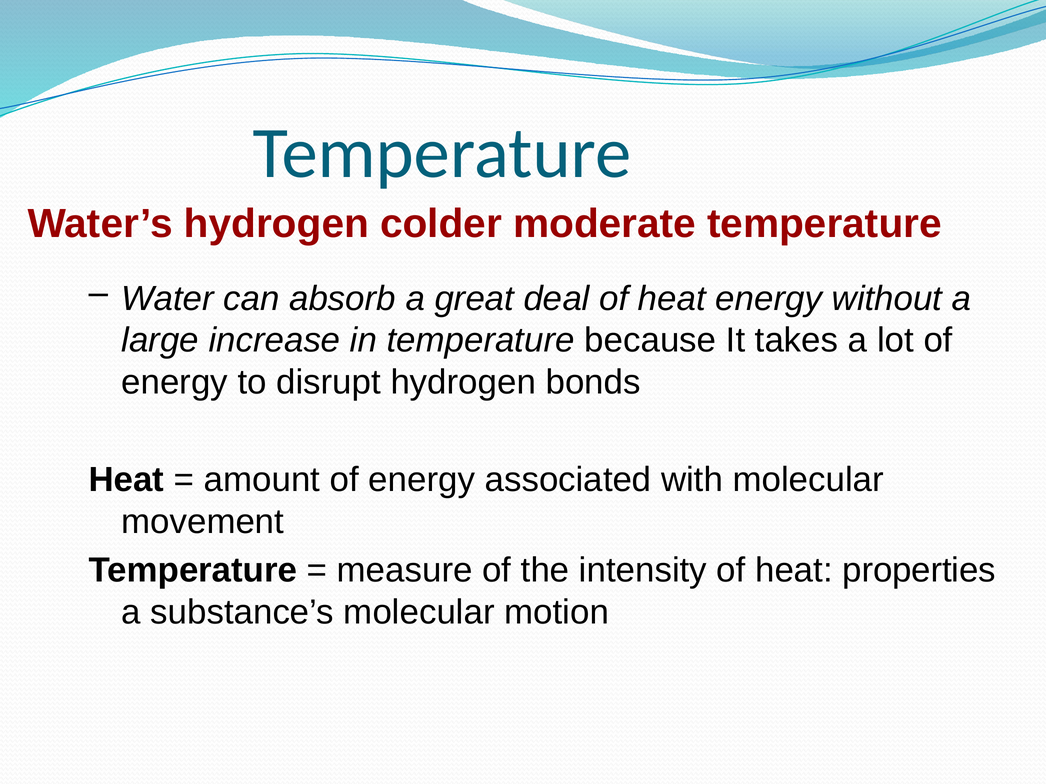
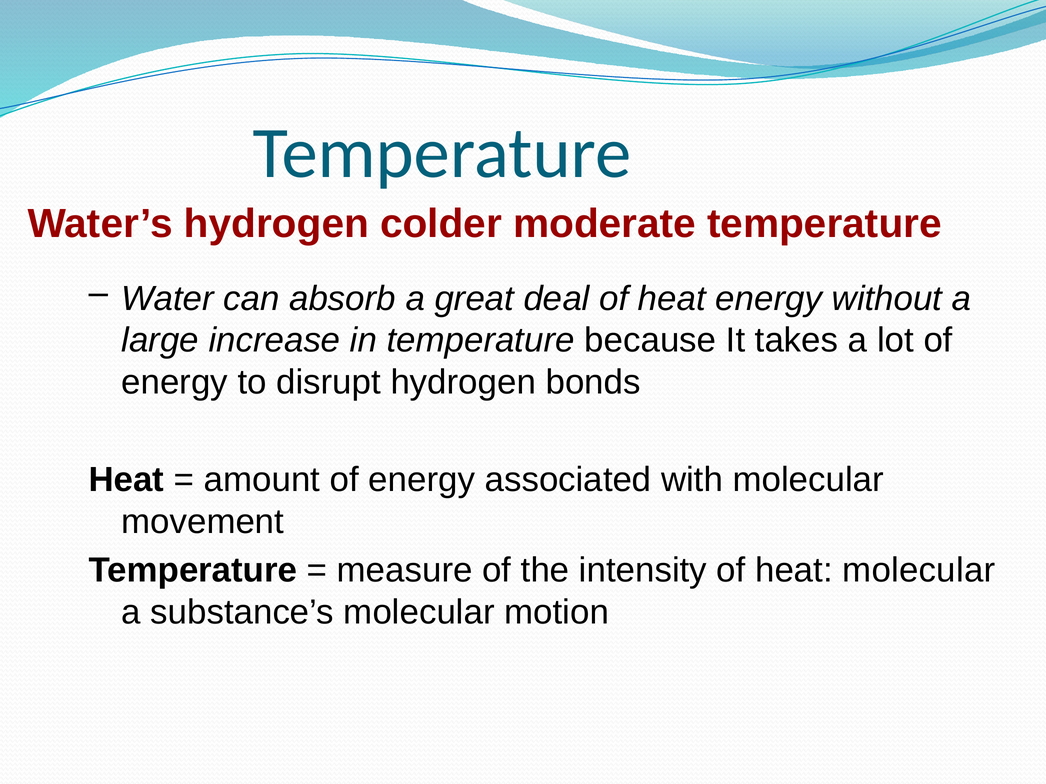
heat properties: properties -> molecular
